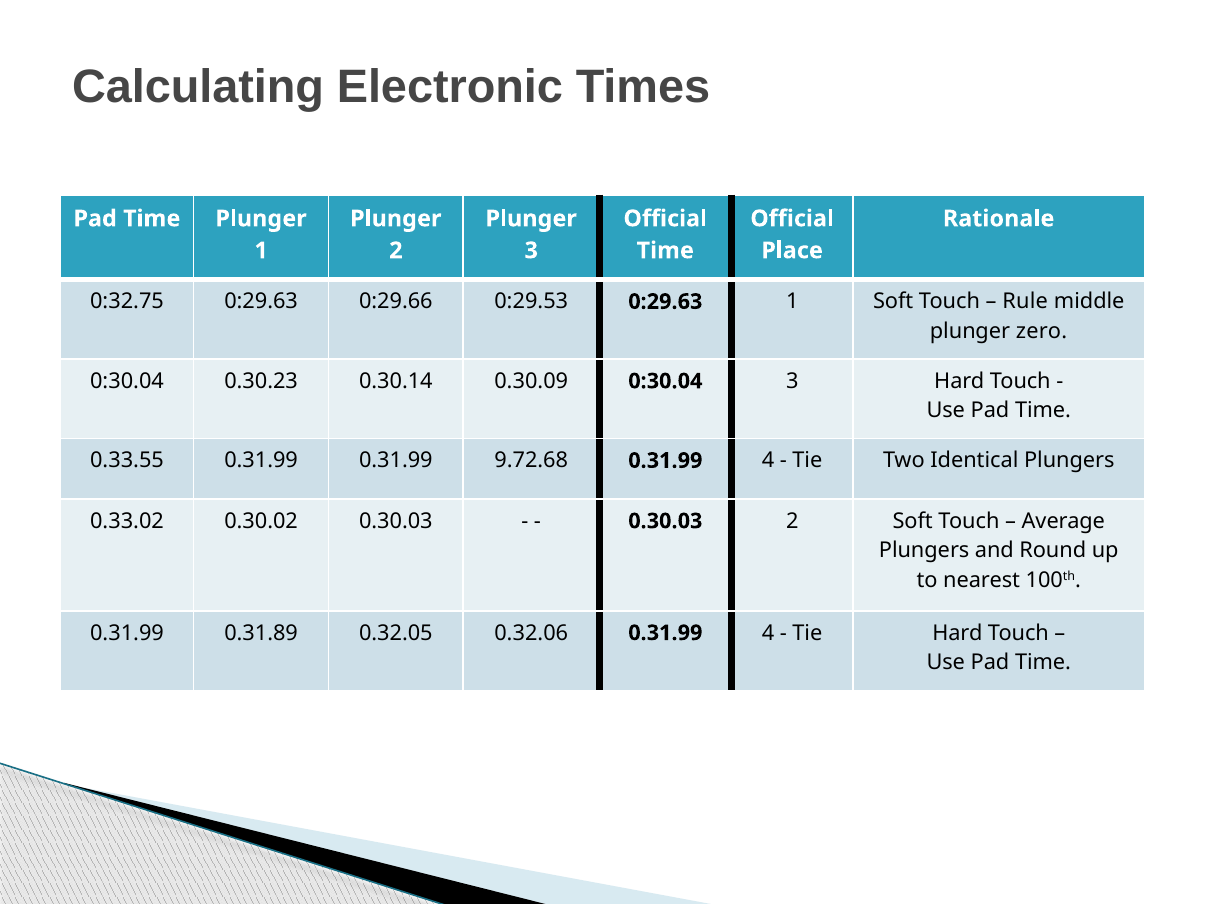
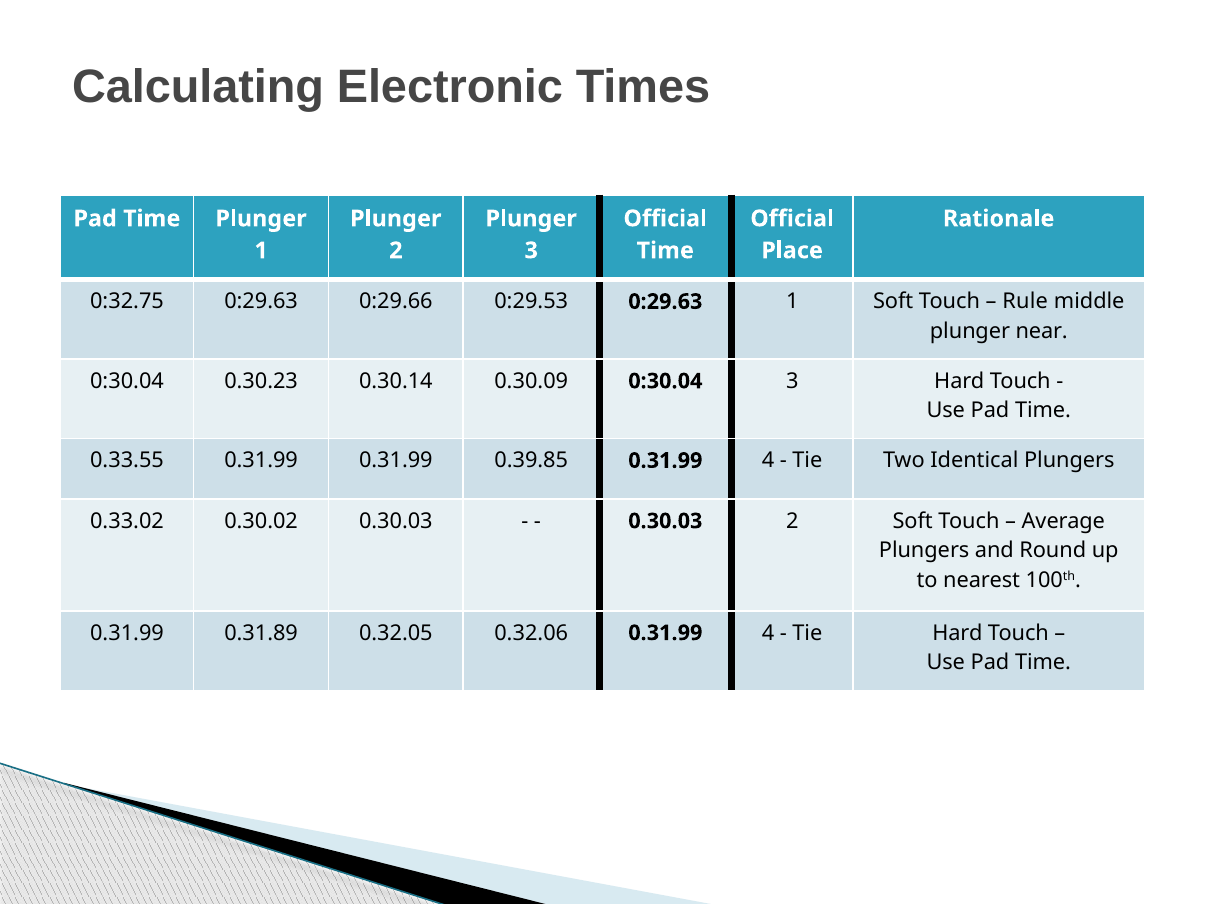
zero: zero -> near
9.72.68: 9.72.68 -> 0.39.85
